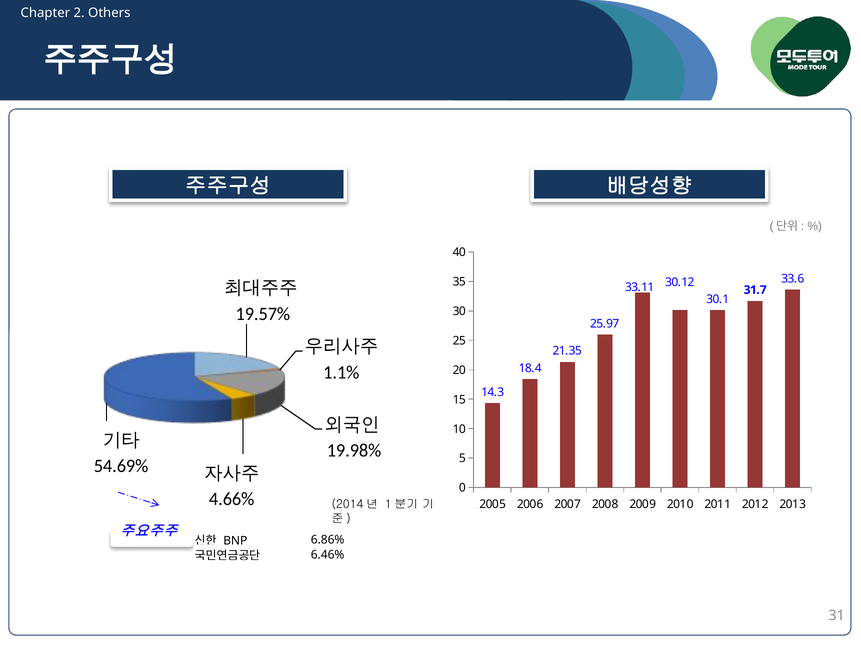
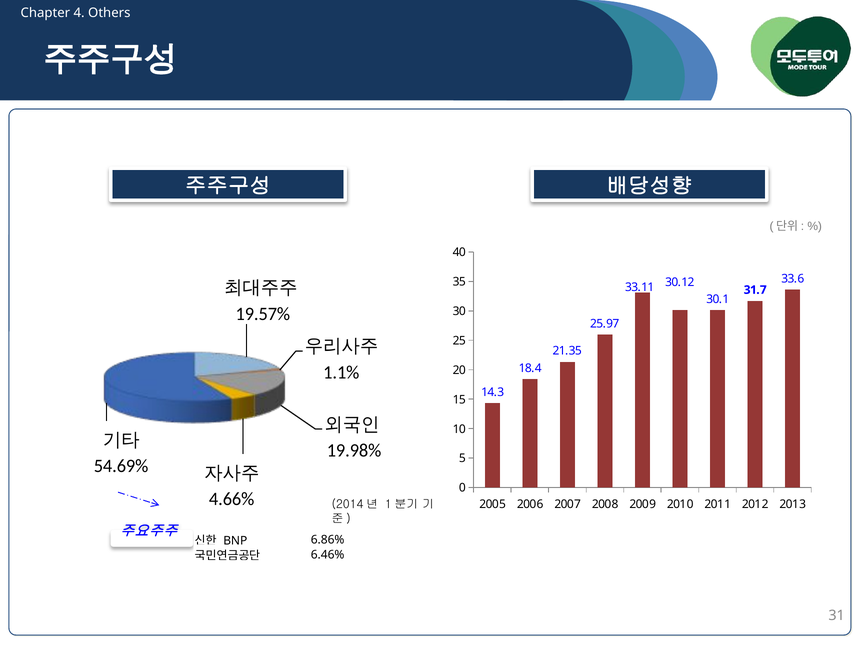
2: 2 -> 4
